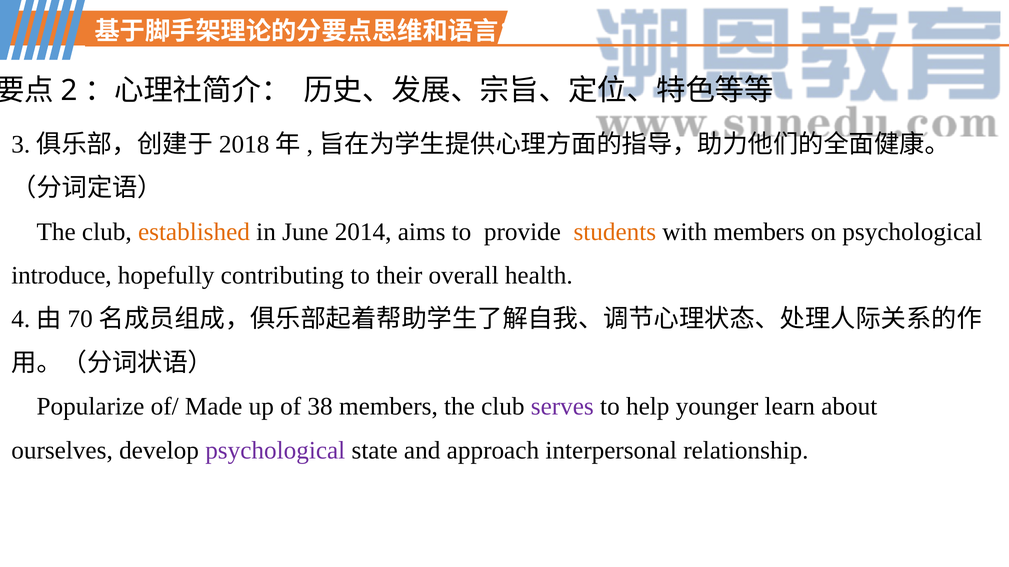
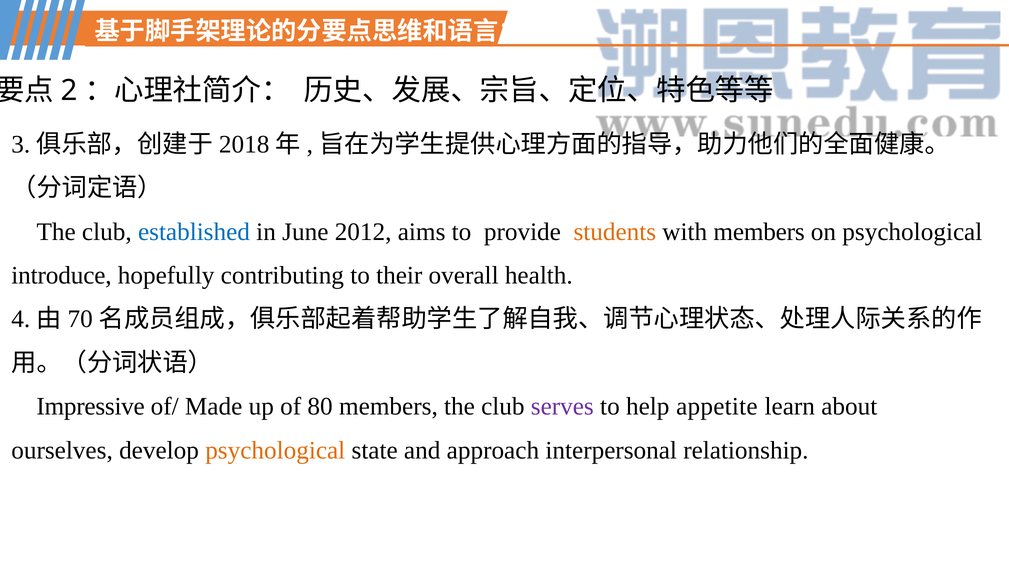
established colour: orange -> blue
2014: 2014 -> 2012
Popularize: Popularize -> Impressive
38: 38 -> 80
younger: younger -> appetite
psychological at (275, 451) colour: purple -> orange
